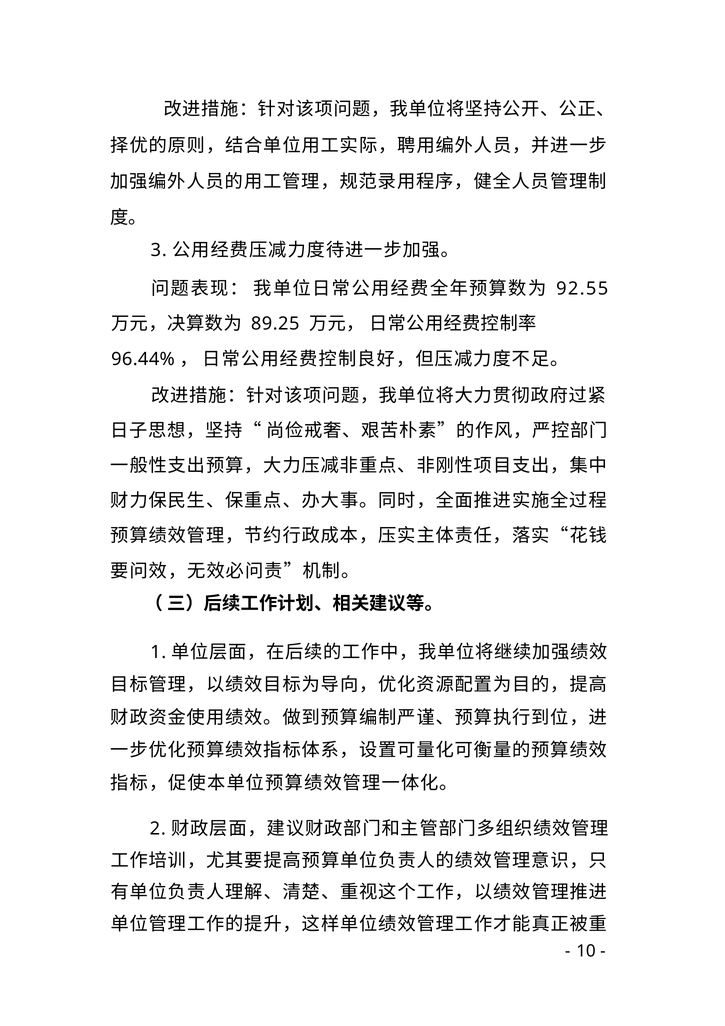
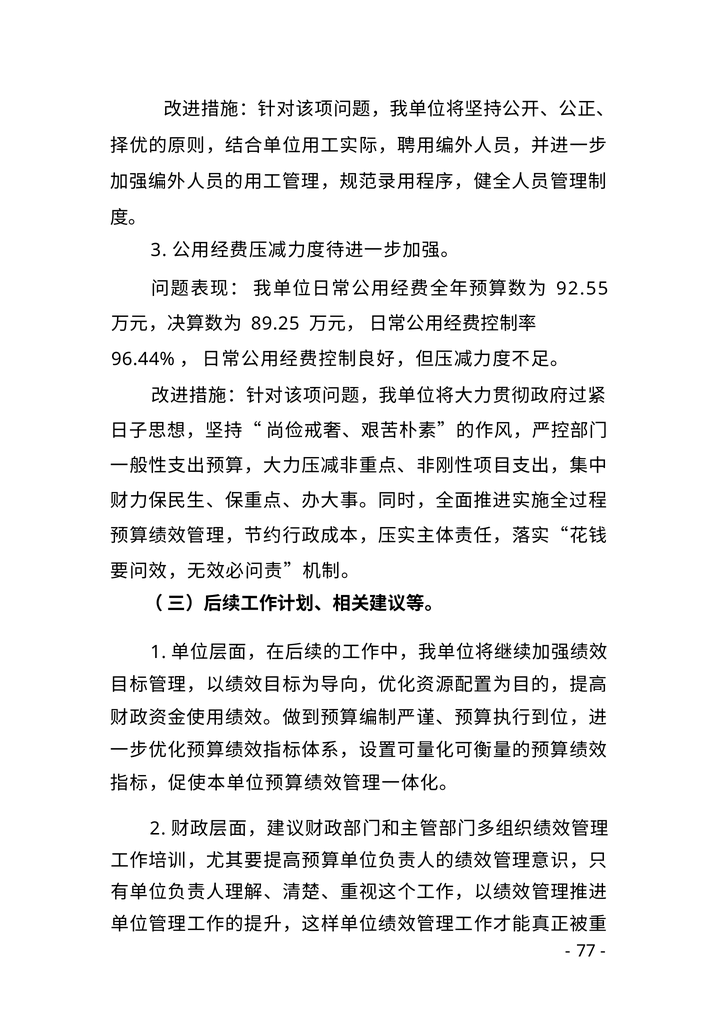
10: 10 -> 77
